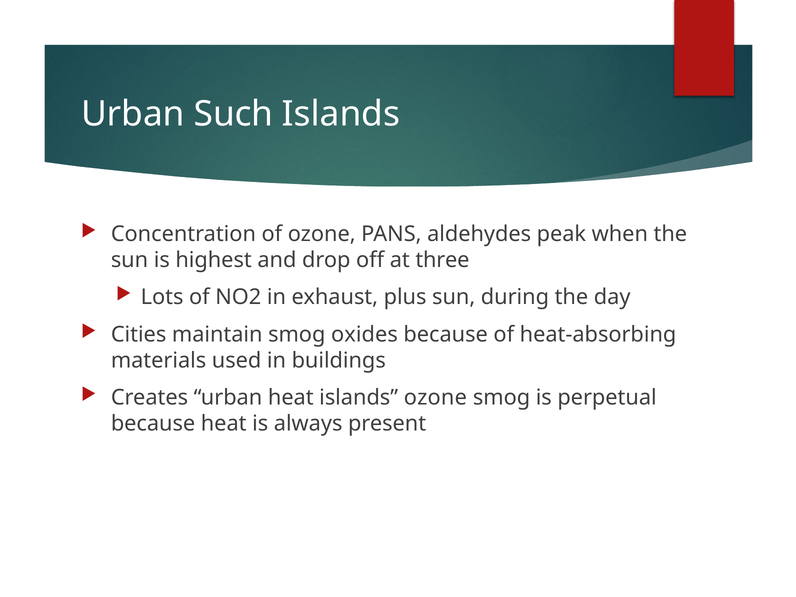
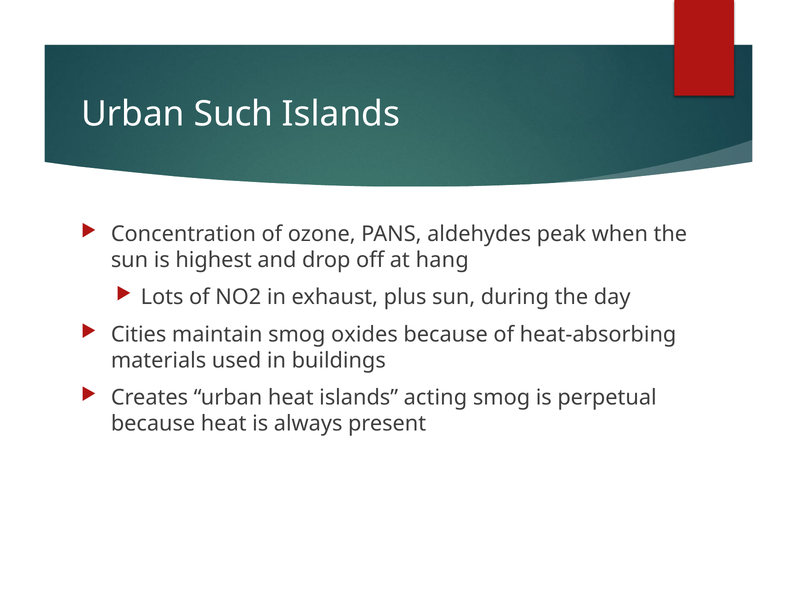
three: three -> hang
islands ozone: ozone -> acting
